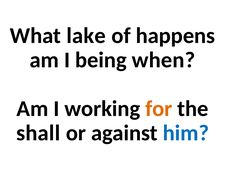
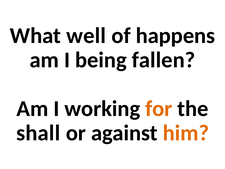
lake: lake -> well
when: when -> fallen
him colour: blue -> orange
